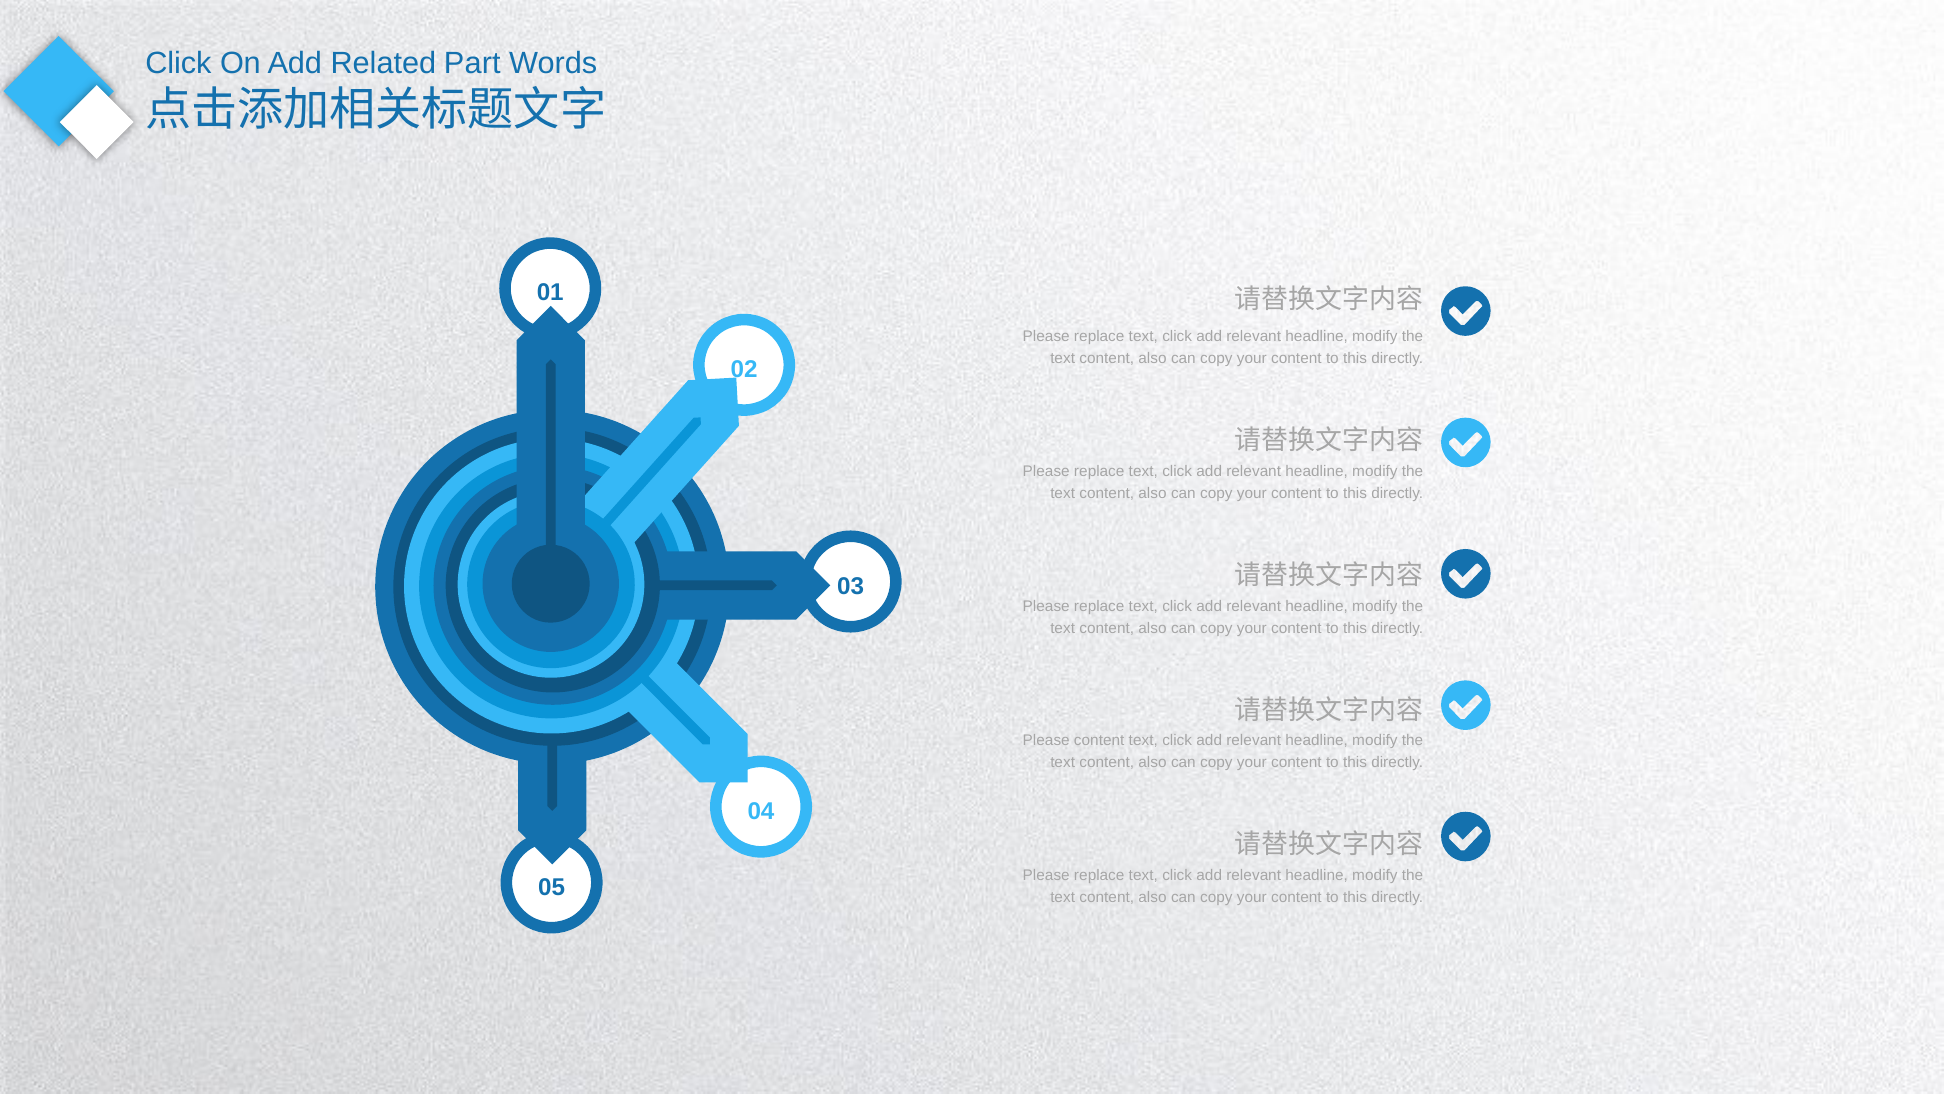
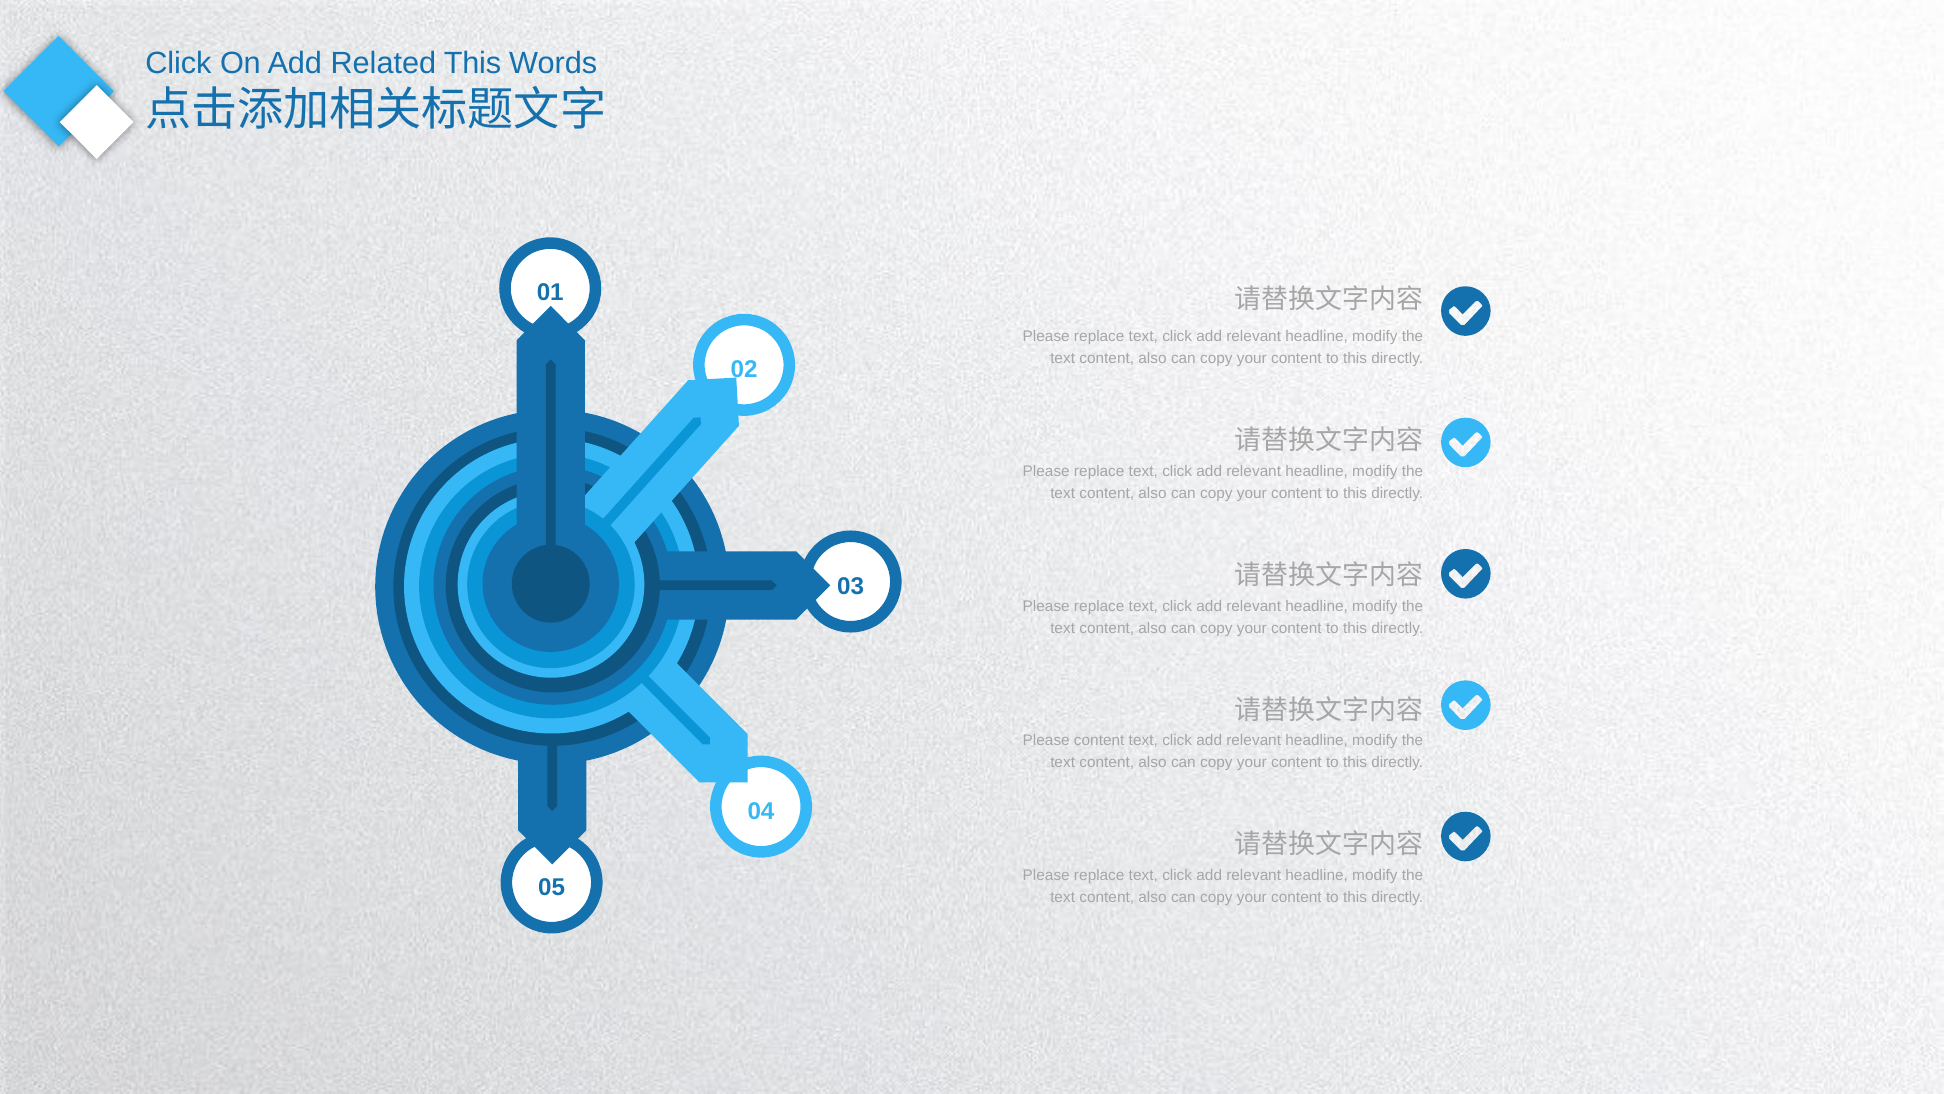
Related Part: Part -> This
